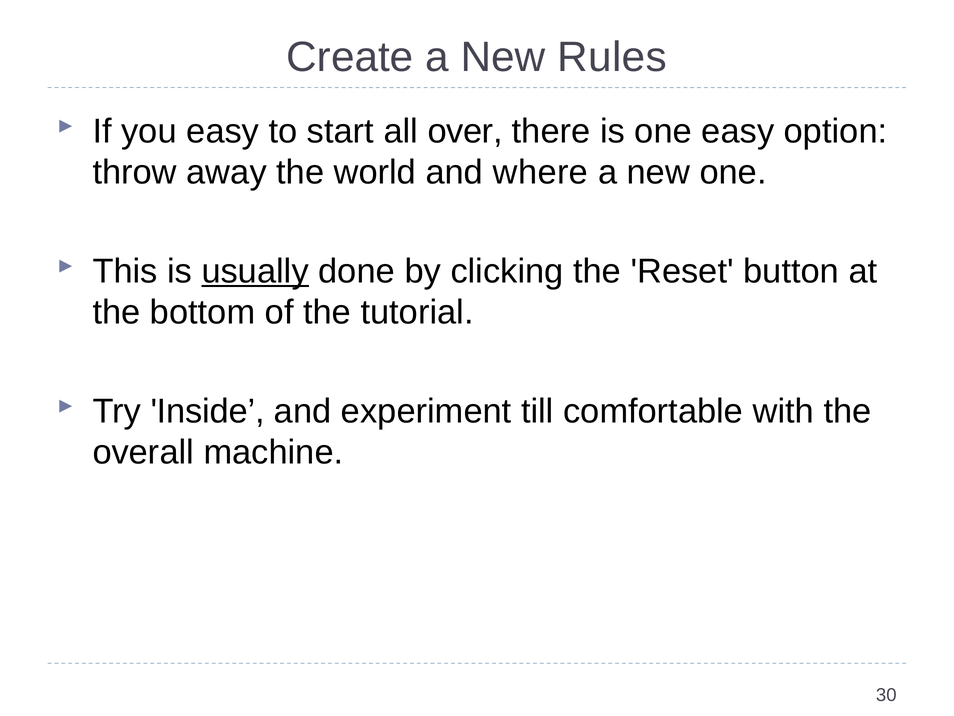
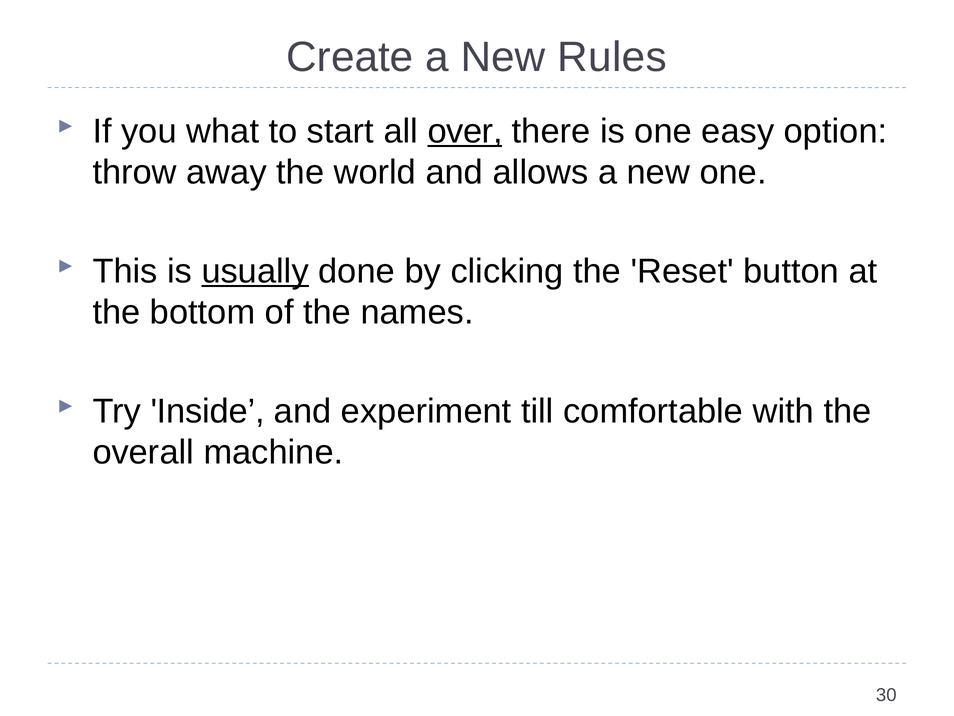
you easy: easy -> what
over underline: none -> present
where: where -> allows
tutorial: tutorial -> names
